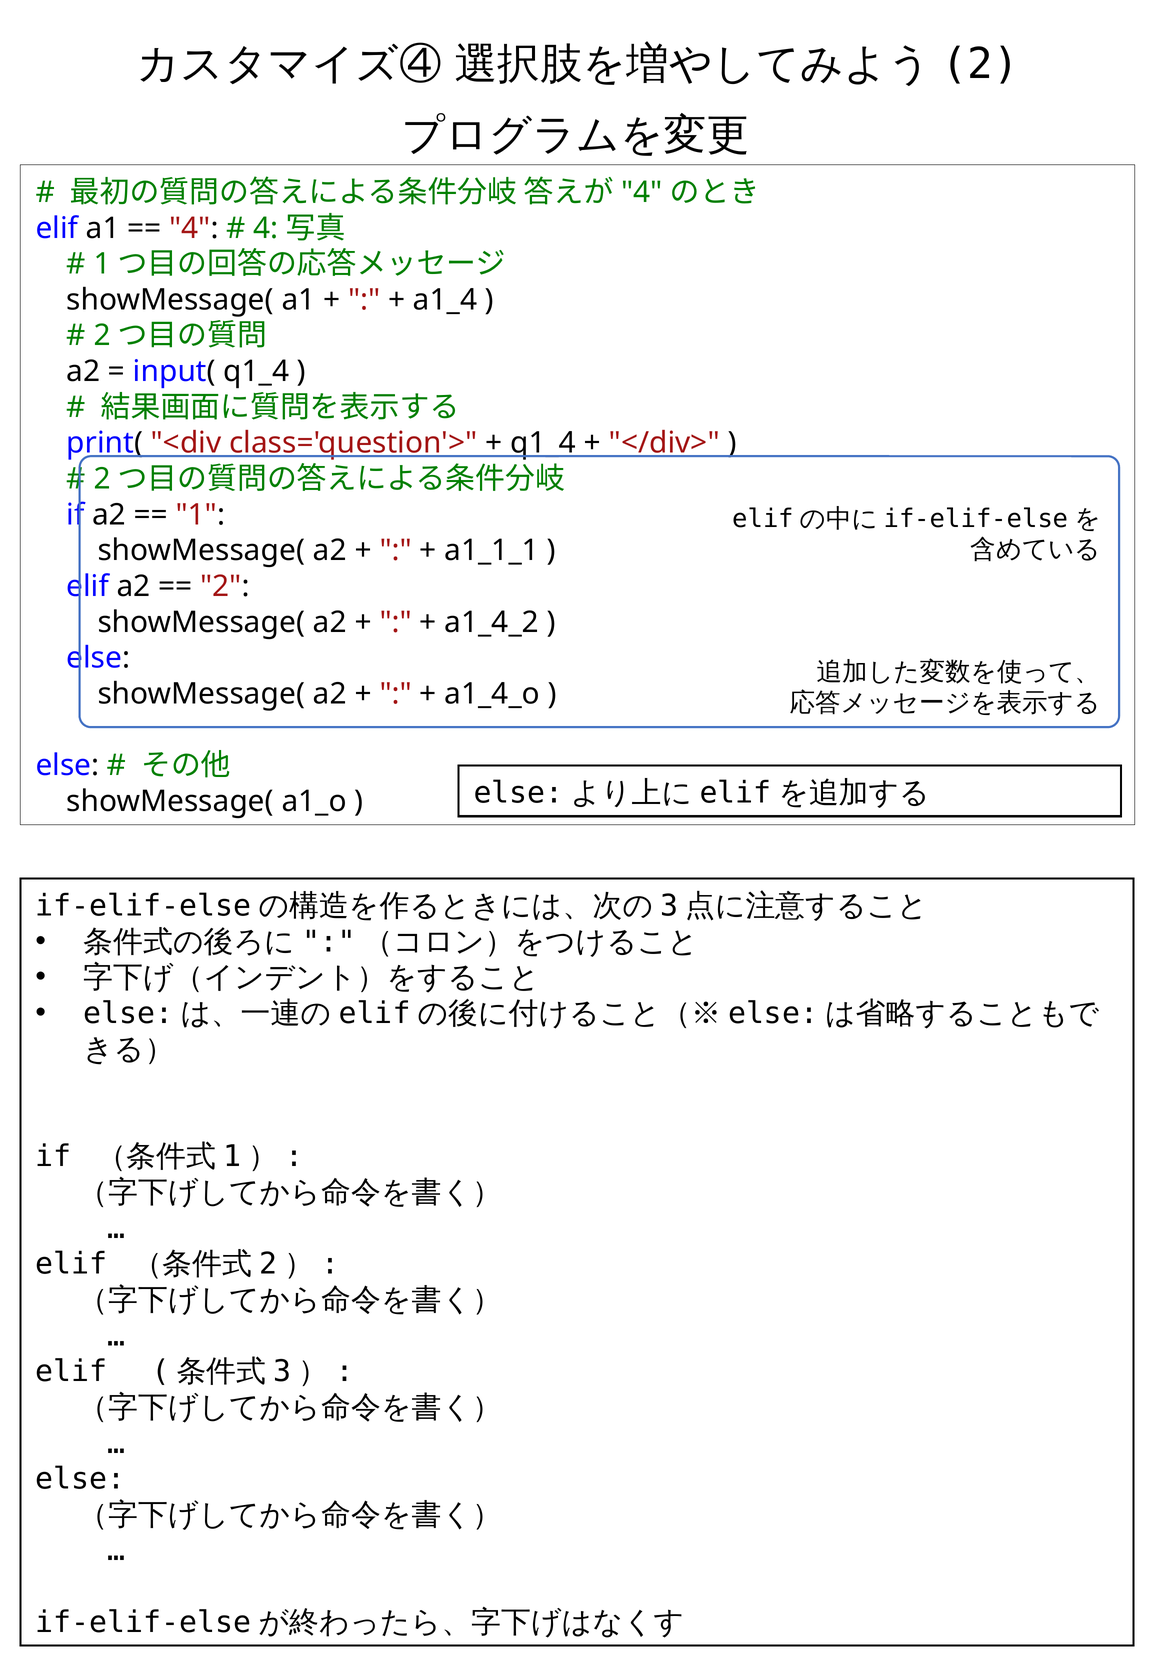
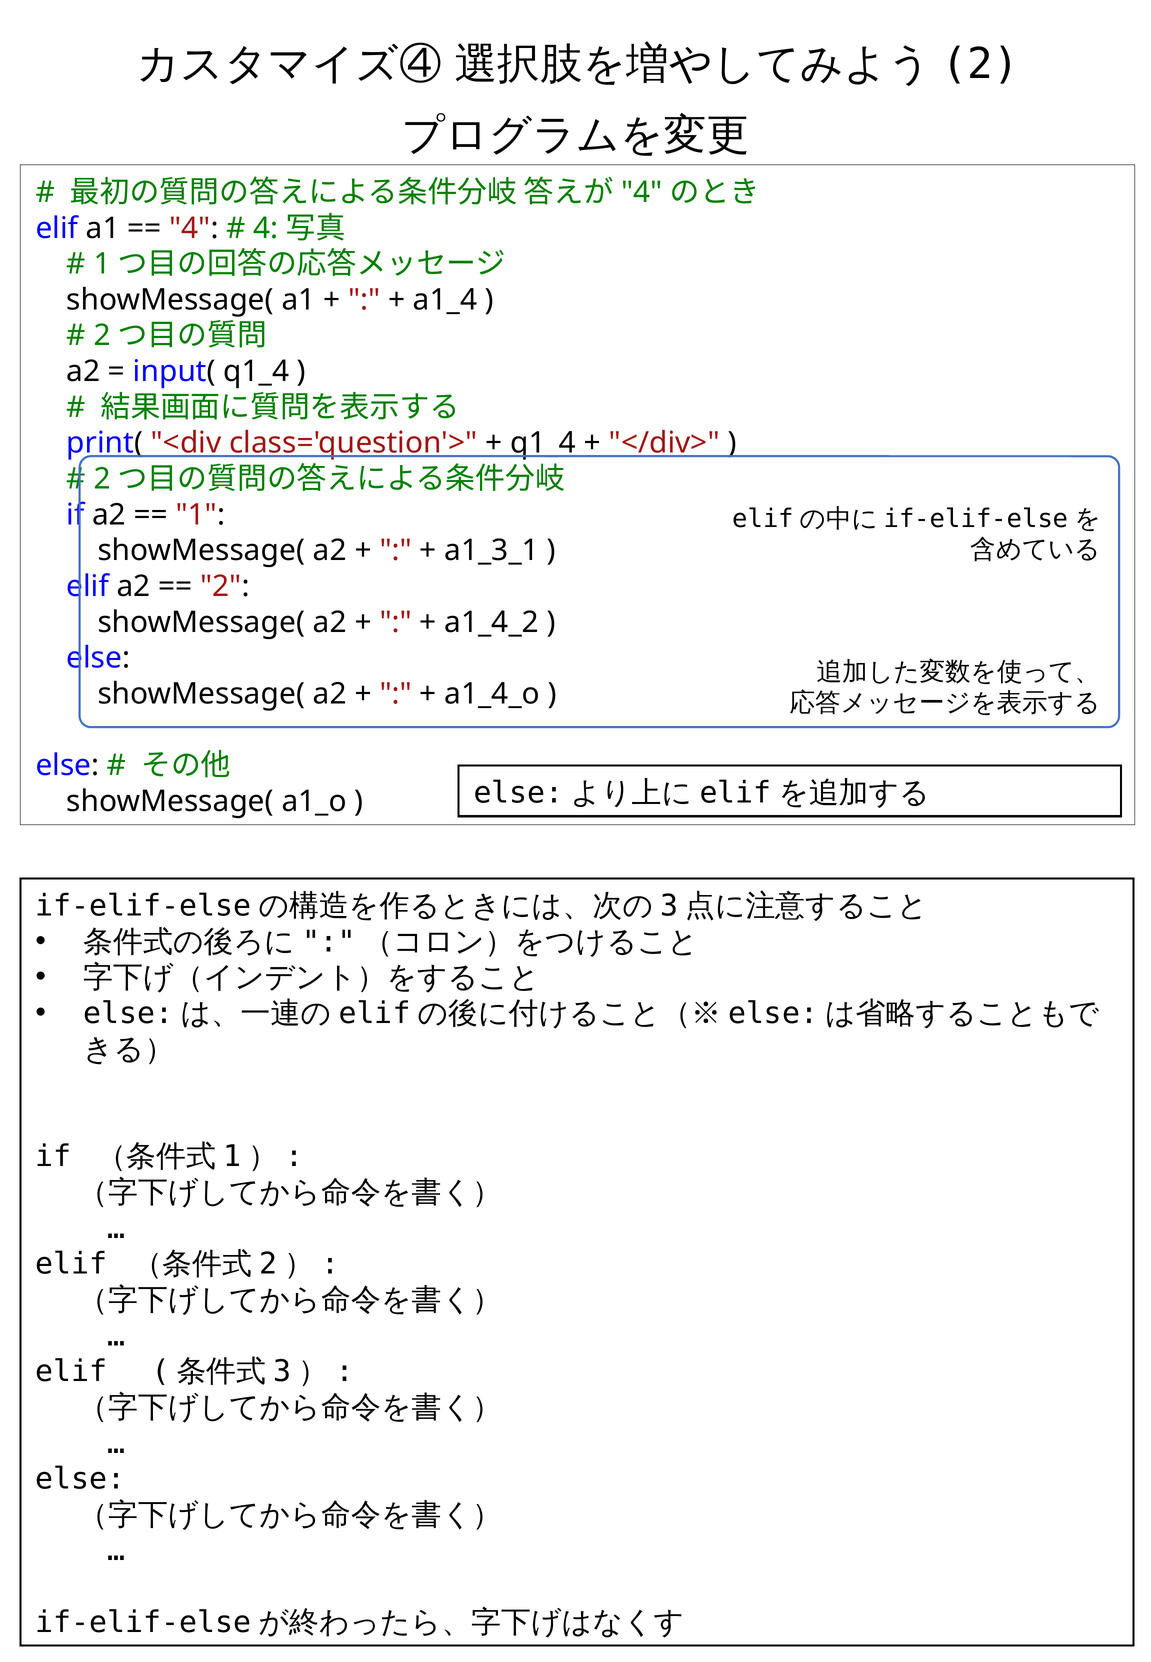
a1_1_1: a1_1_1 -> a1_3_1
